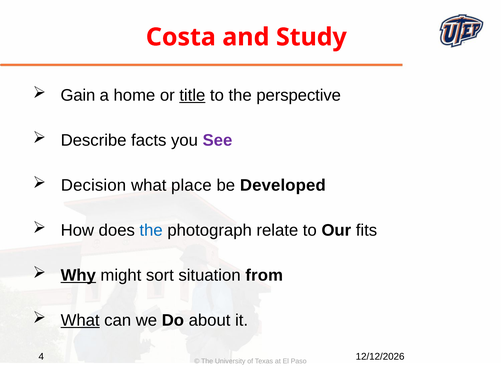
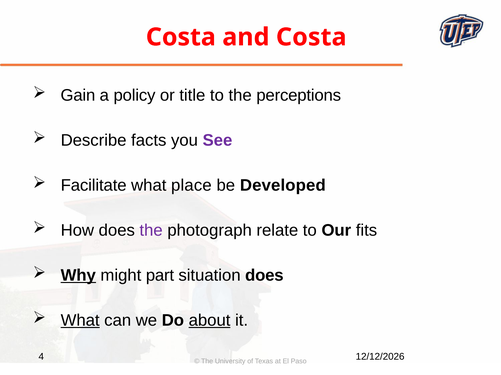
and Study: Study -> Costa
home: home -> policy
title underline: present -> none
perspective: perspective -> perceptions
Decision: Decision -> Facilitate
the at (151, 231) colour: blue -> purple
sort: sort -> part
situation from: from -> does
about underline: none -> present
